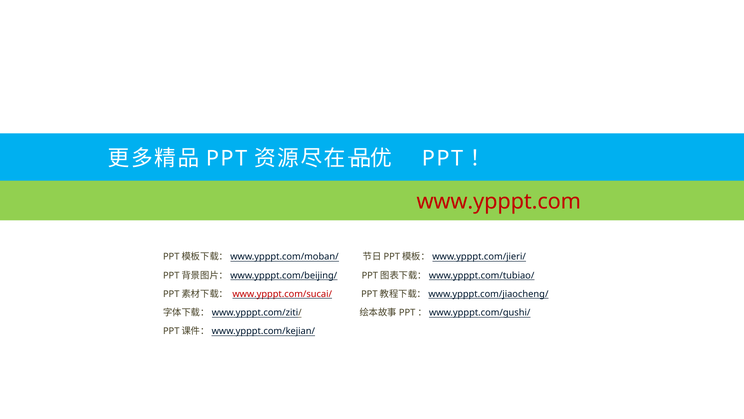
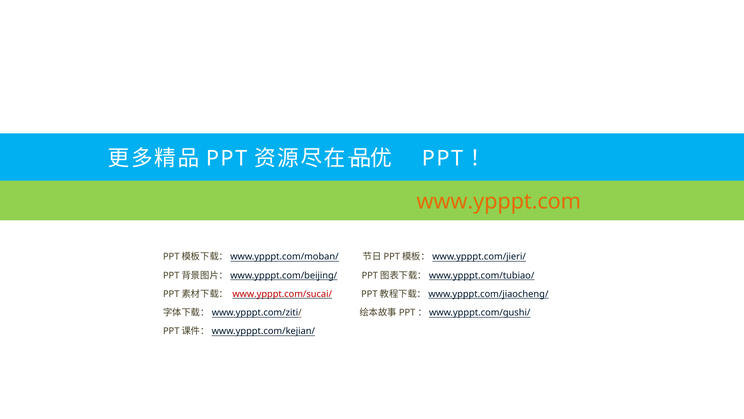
www.ypppt.com colour: red -> orange
